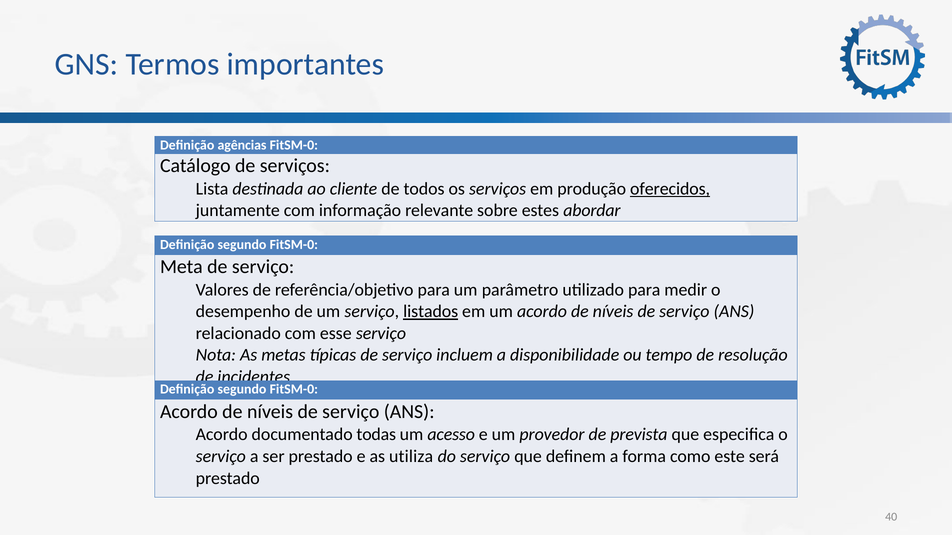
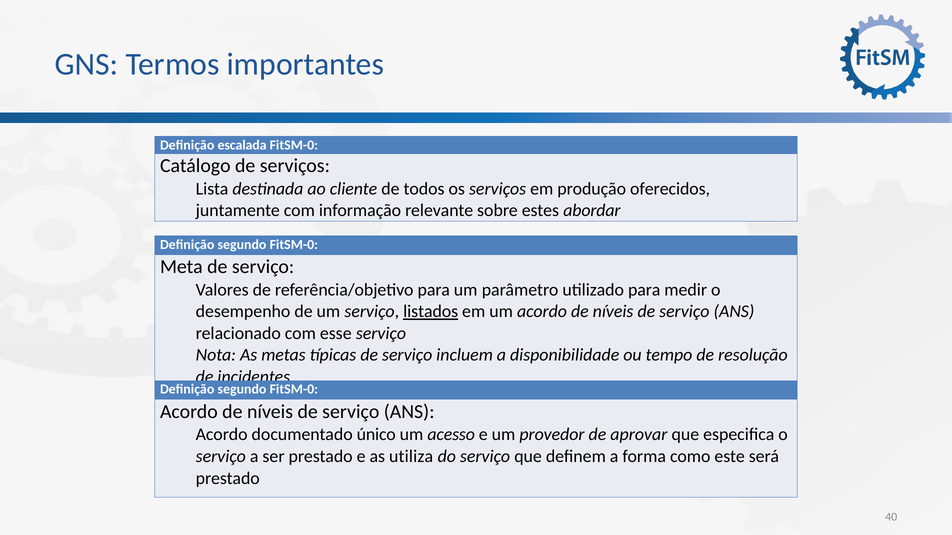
agências: agências -> escalada
oferecidos underline: present -> none
todas: todas -> único
prevista: prevista -> aprovar
